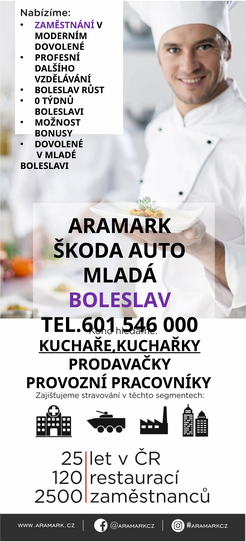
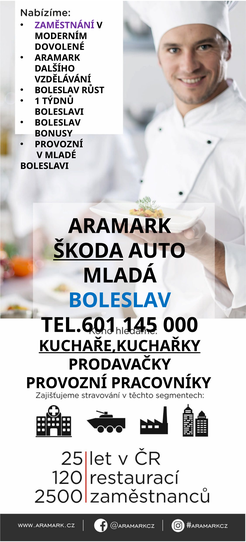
PROFESNÍ at (57, 58): PROFESNÍ -> ARAMARK
0: 0 -> 1
MOŽNOST at (58, 123): MOŽNOST -> BOLESLAV
DOVOLENÉ at (59, 144): DOVOLENÉ -> PROVOZNÍ
ŠKODA underline: none -> present
BOLESLAV at (120, 300) colour: purple -> blue
546: 546 -> 145
